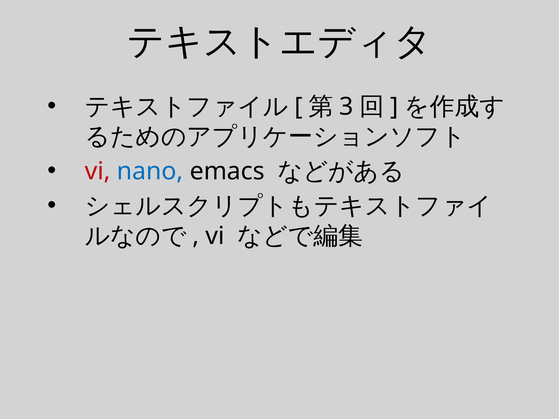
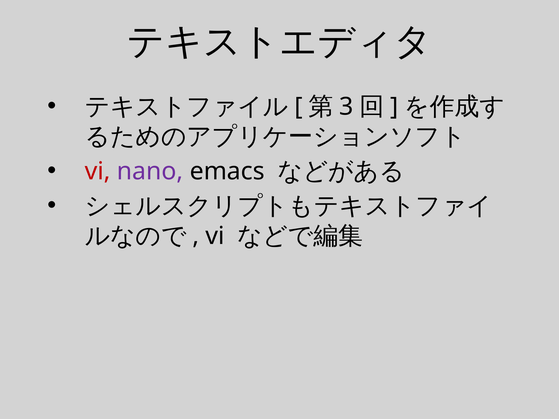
nano colour: blue -> purple
